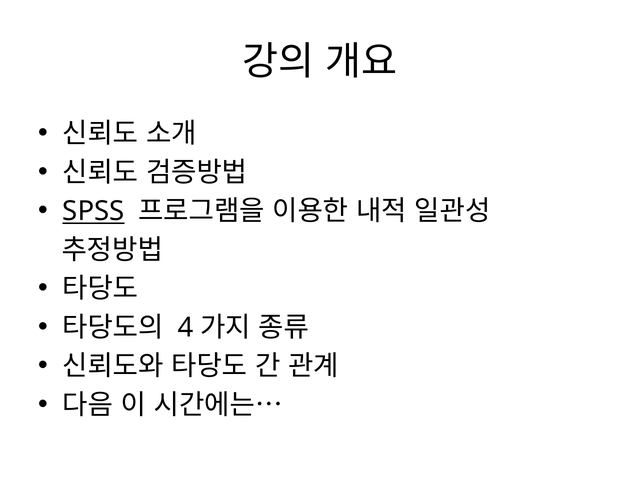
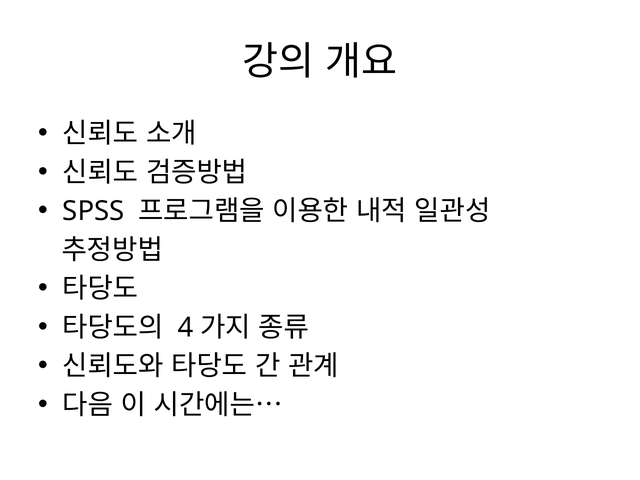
SPSS underline: present -> none
